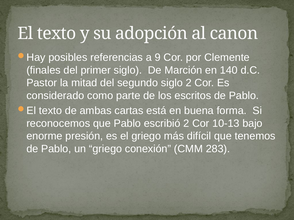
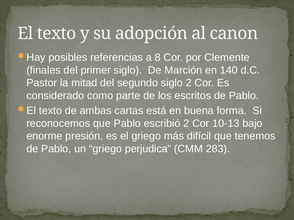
9: 9 -> 8
conexión: conexión -> perjudica
